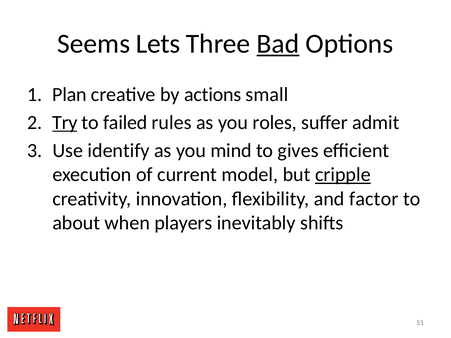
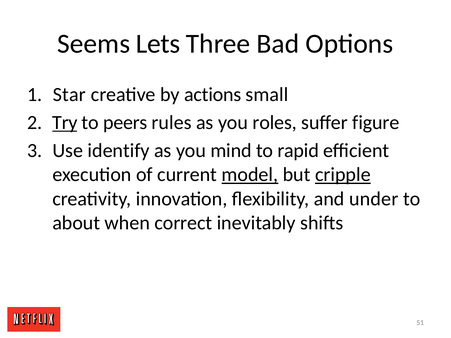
Bad underline: present -> none
Plan: Plan -> Star
failed: failed -> peers
admit: admit -> figure
gives: gives -> rapid
model underline: none -> present
factor: factor -> under
players: players -> correct
